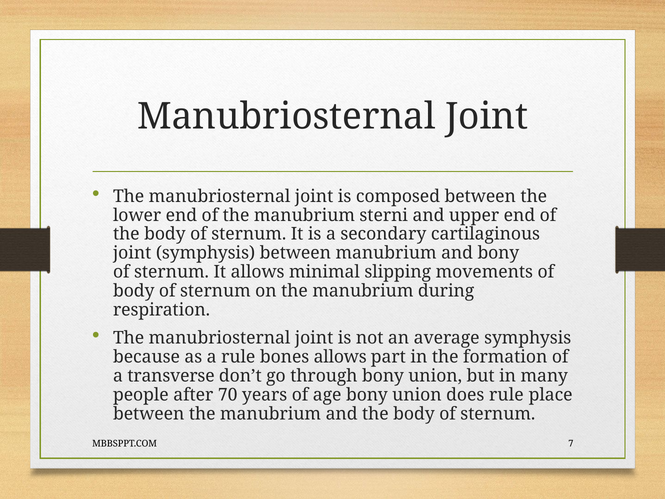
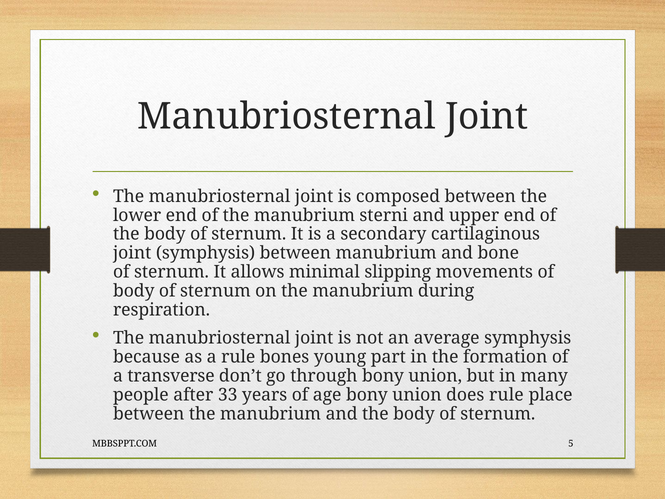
and bony: bony -> bone
bones allows: allows -> young
70: 70 -> 33
7: 7 -> 5
